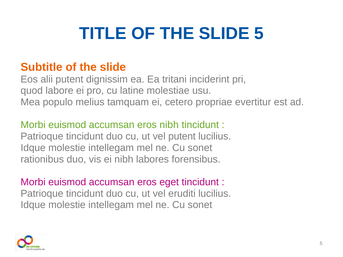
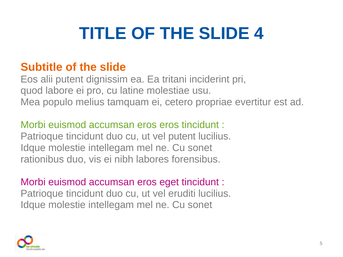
SLIDE 5: 5 -> 4
eros nibh: nibh -> eros
